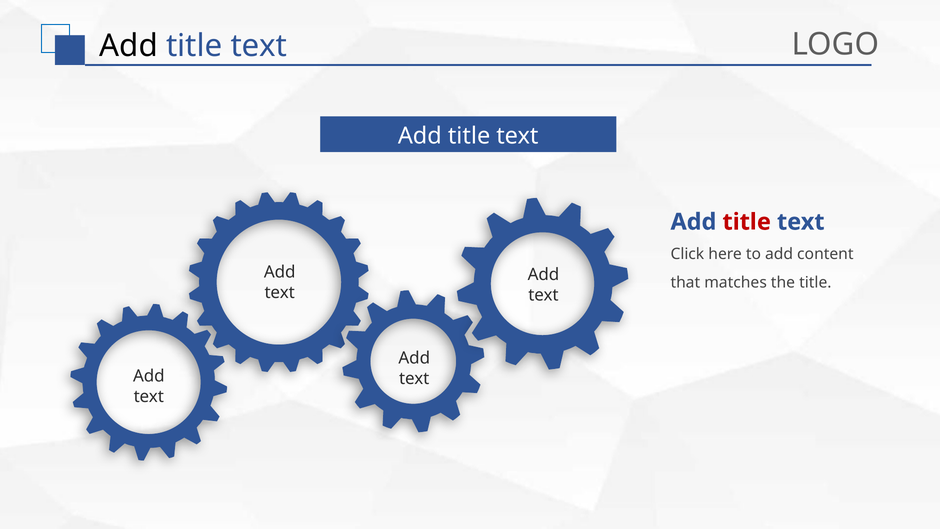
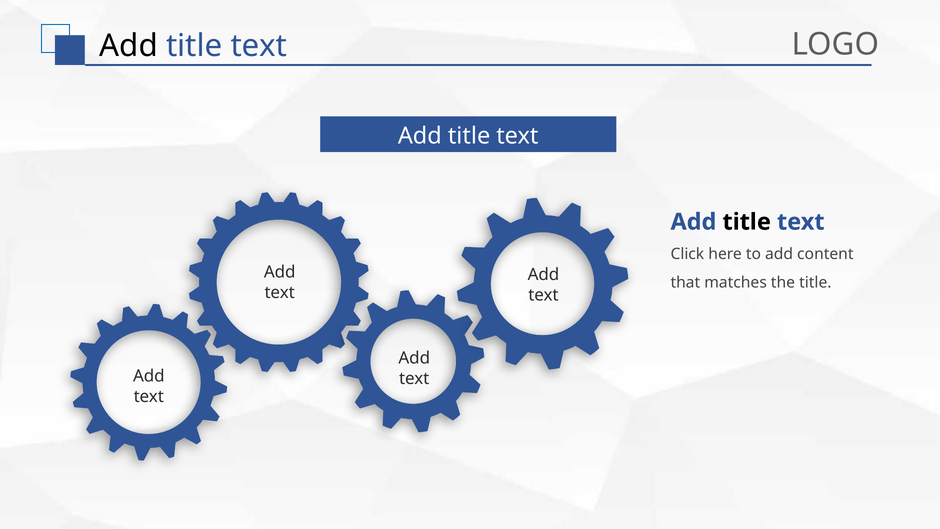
title at (747, 222) colour: red -> black
